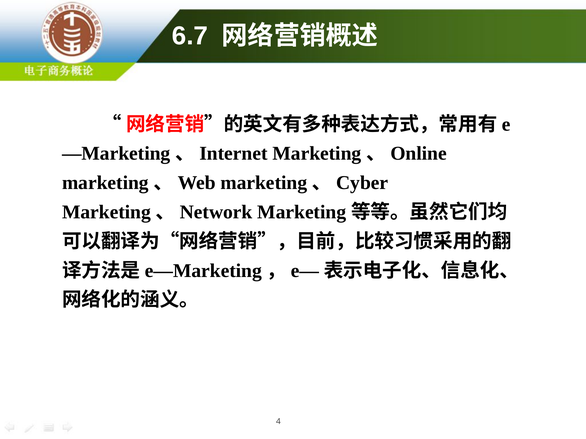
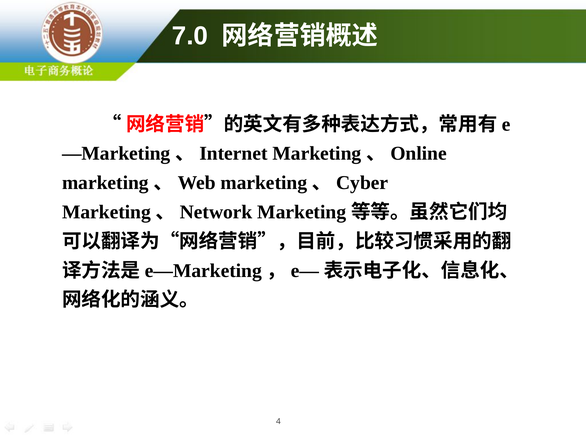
6.7: 6.7 -> 7.0
